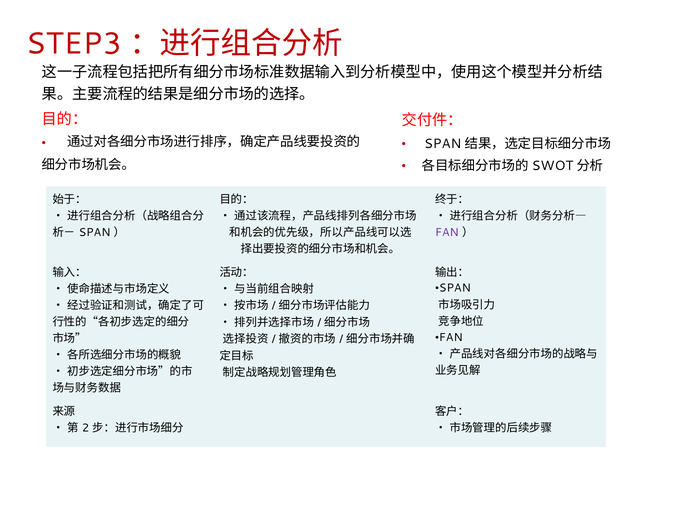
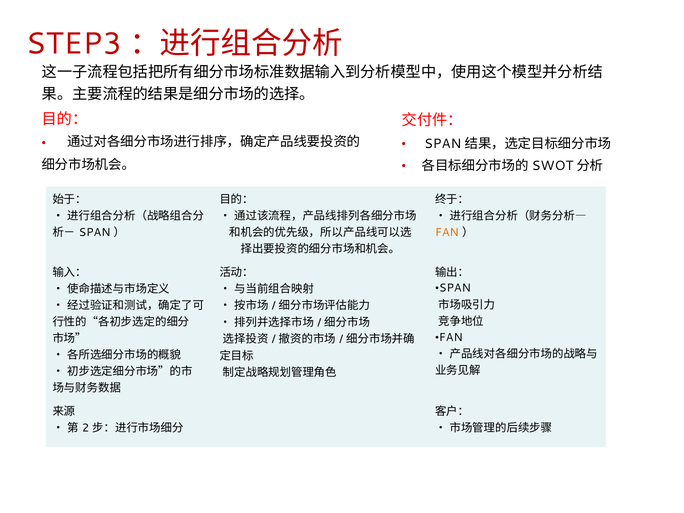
FAN at (447, 232) colour: purple -> orange
